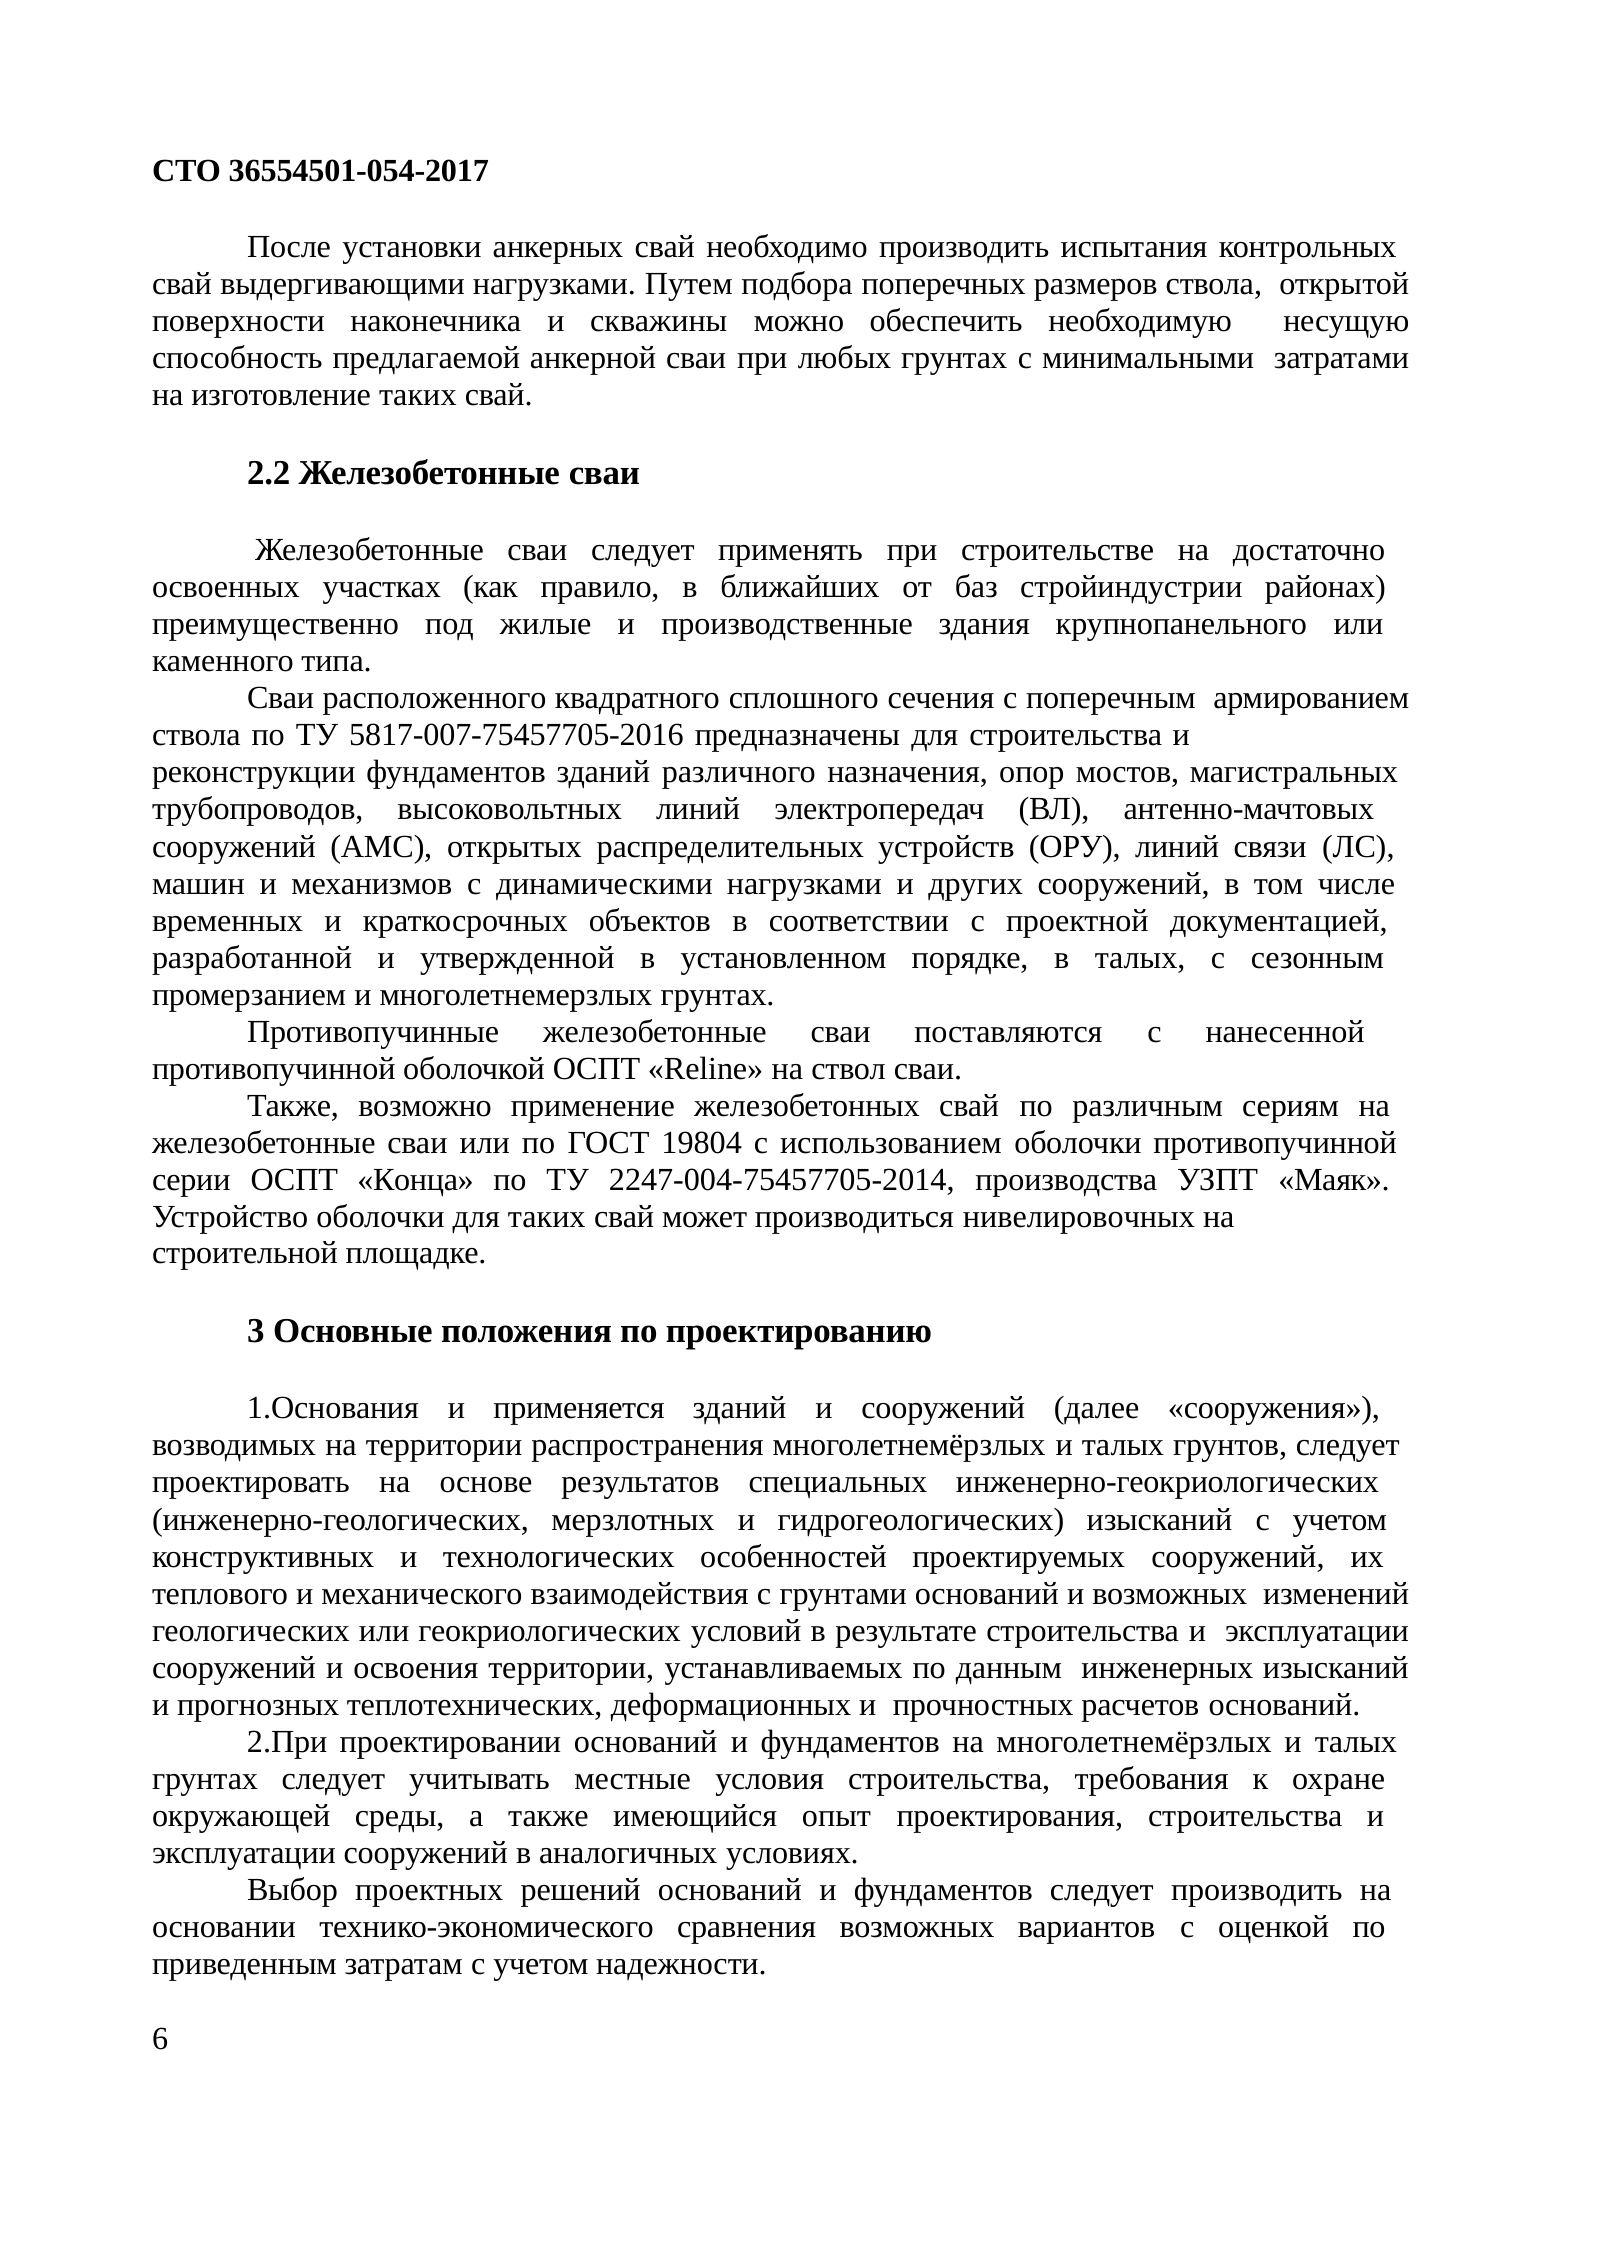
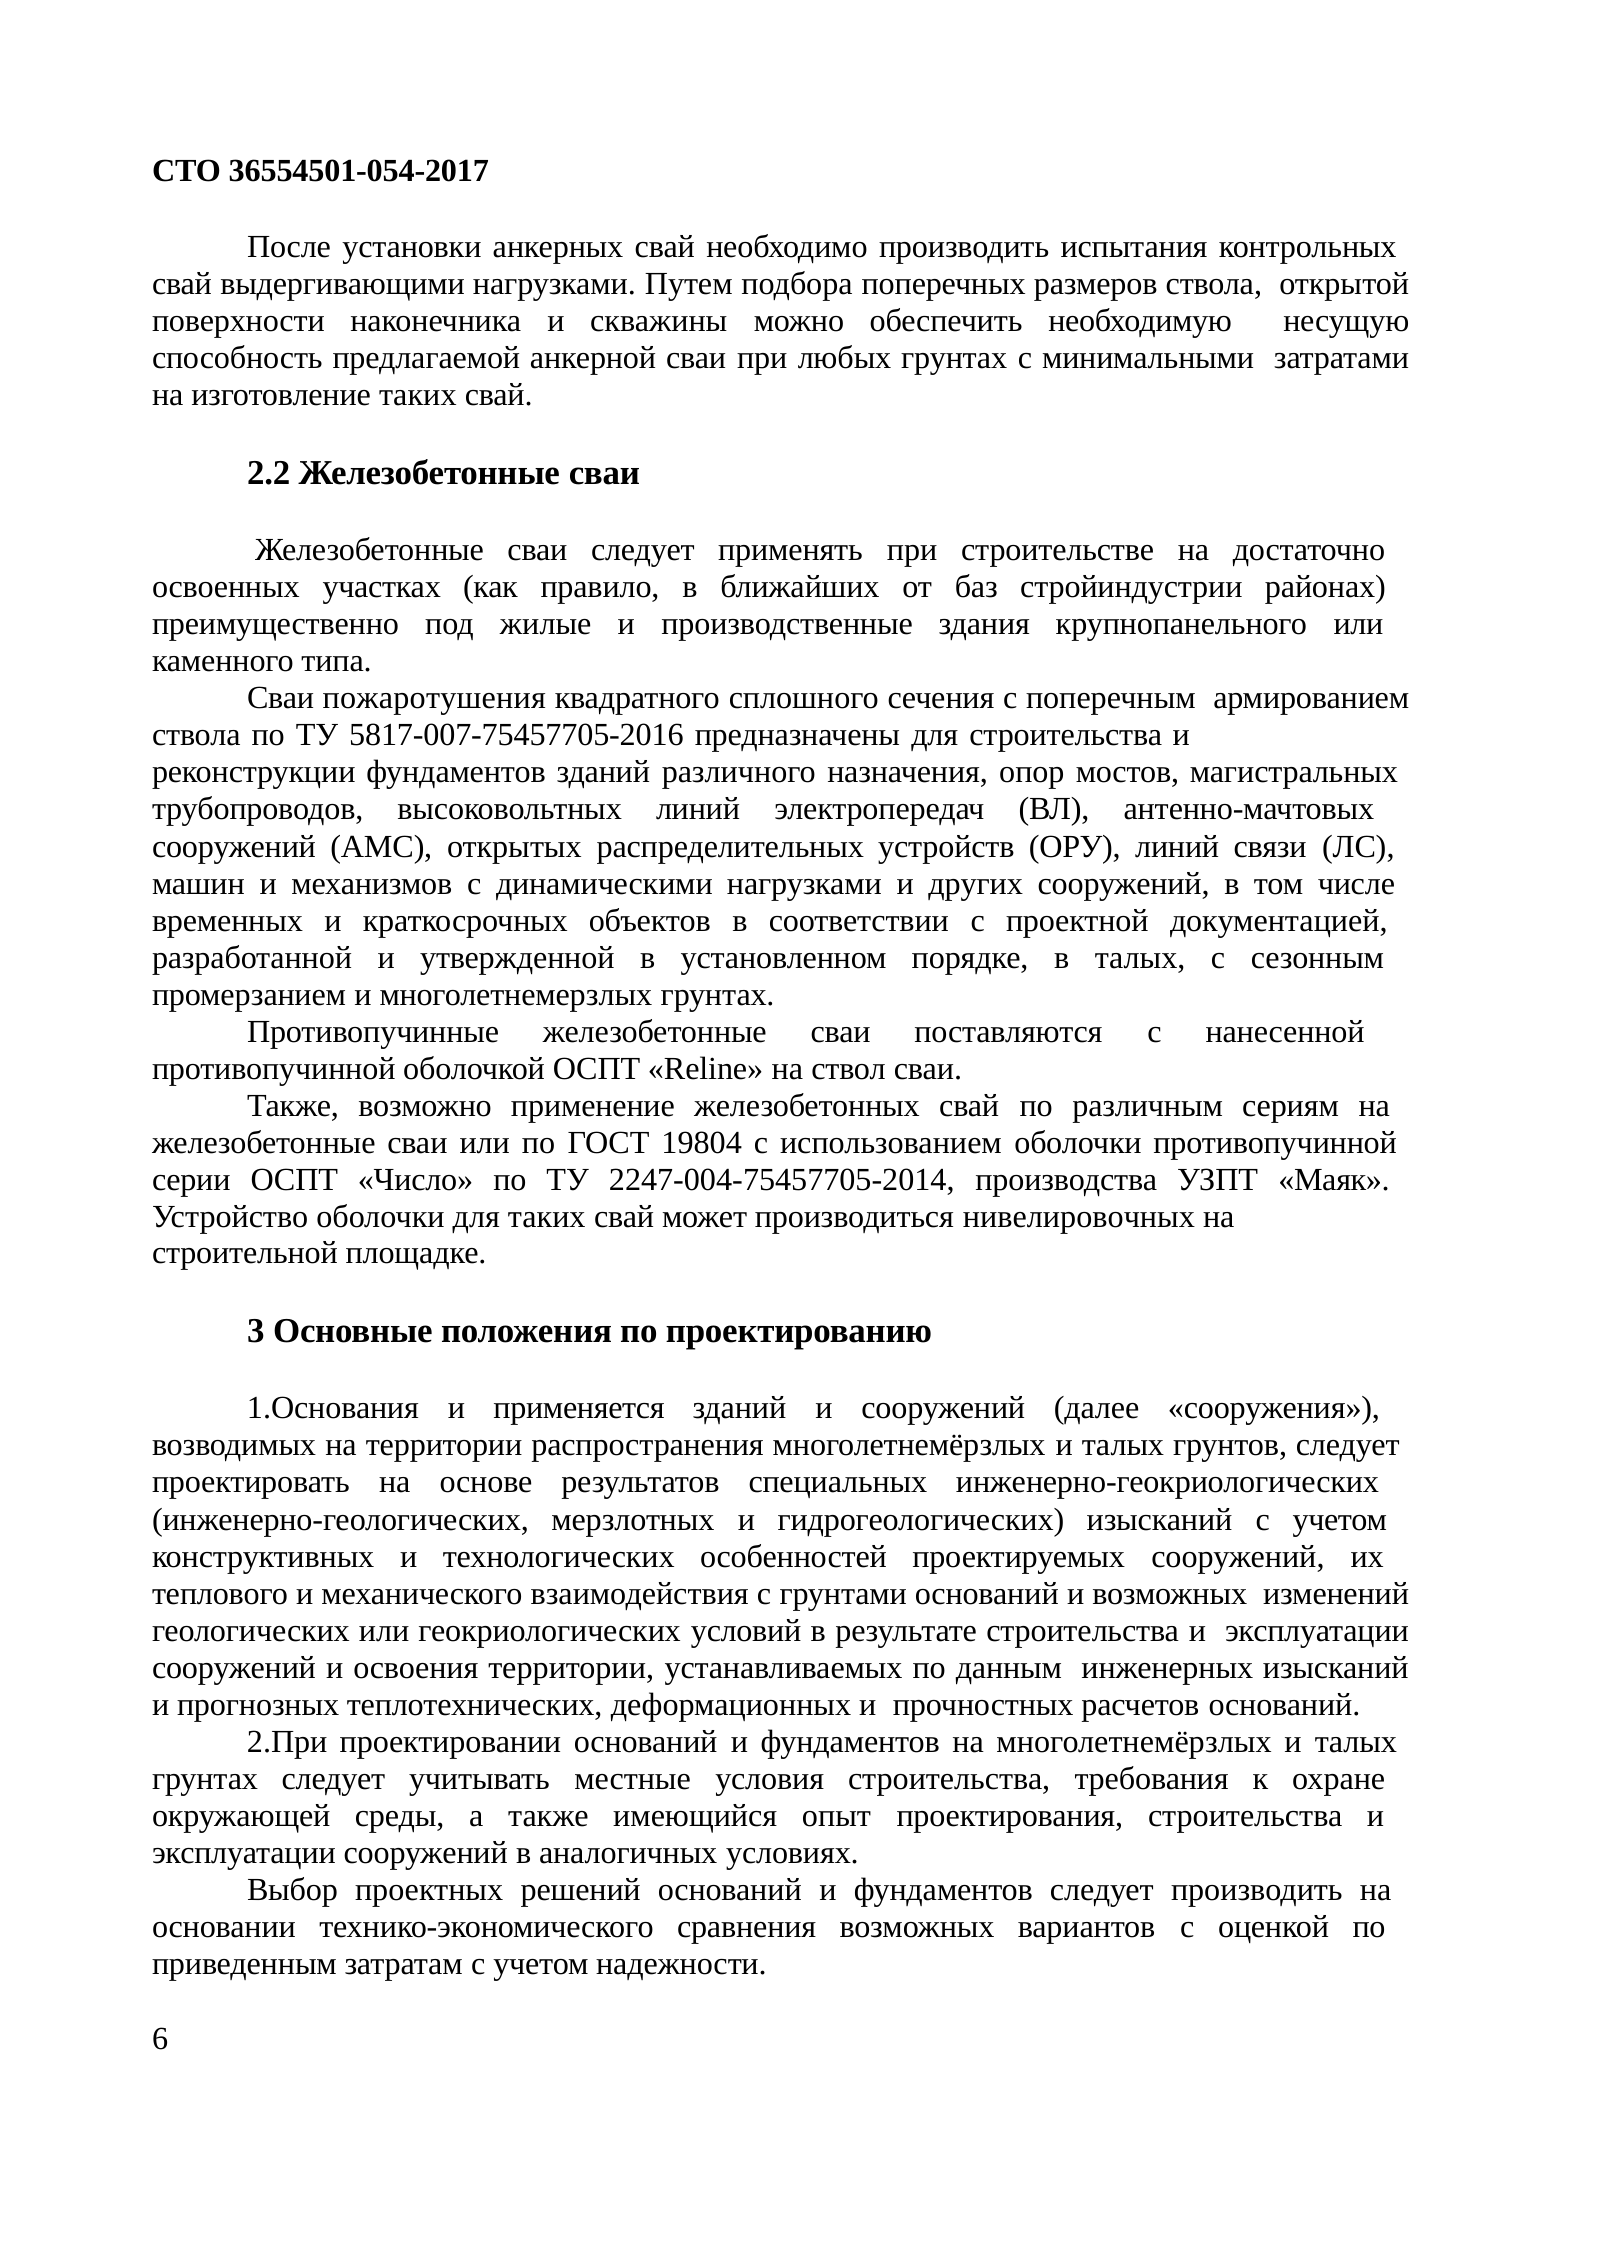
расположенного: расположенного -> пожаротушения
Конца: Конца -> Число
